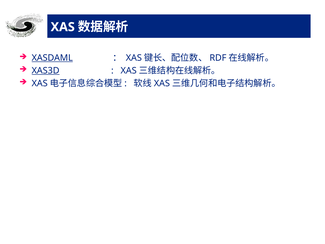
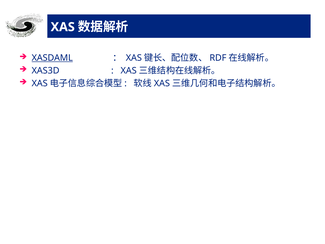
XAS3D underline: present -> none
